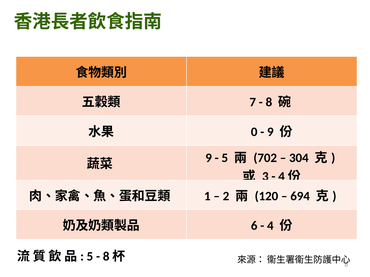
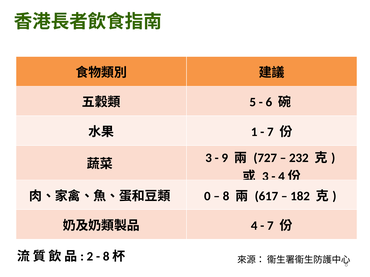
7: 7 -> 5
8 at (269, 102): 8 -> 6
0: 0 -> 1
9 at (270, 132): 9 -> 7
9 at (209, 158): 9 -> 3
5 at (225, 158): 5 -> 9
702: 702 -> 727
304: 304 -> 232
1: 1 -> 0
2: 2 -> 8
120: 120 -> 617
694: 694 -> 182
6 at (254, 226): 6 -> 4
4 at (270, 226): 4 -> 7
5 at (90, 257): 5 -> 2
